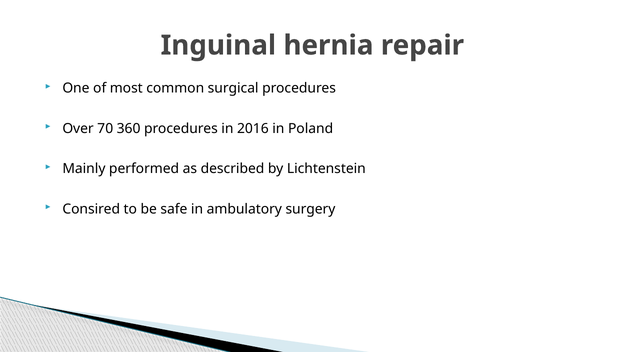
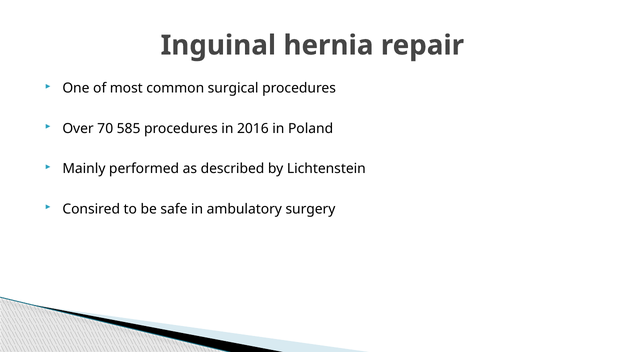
360: 360 -> 585
